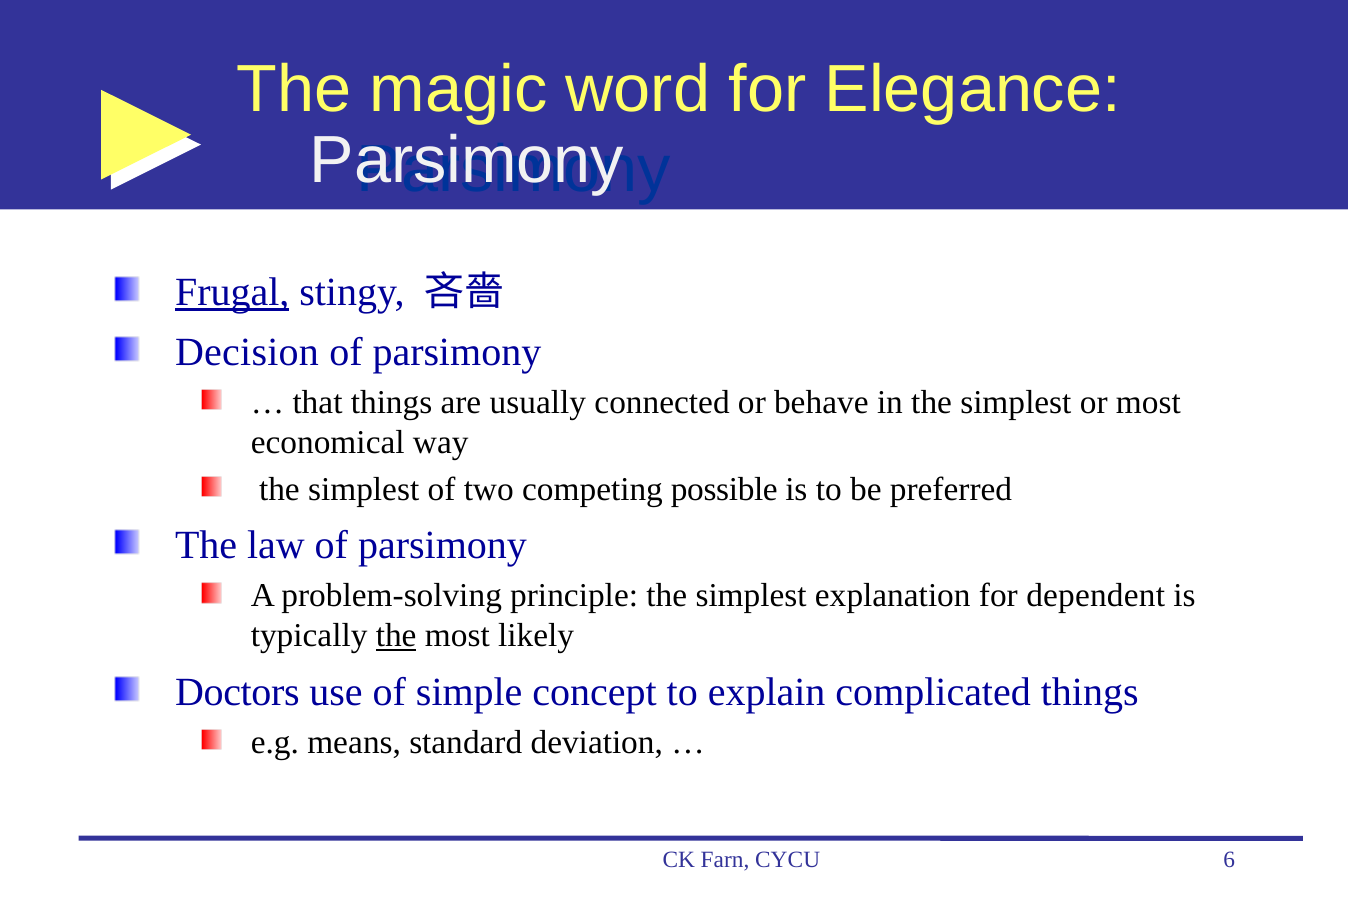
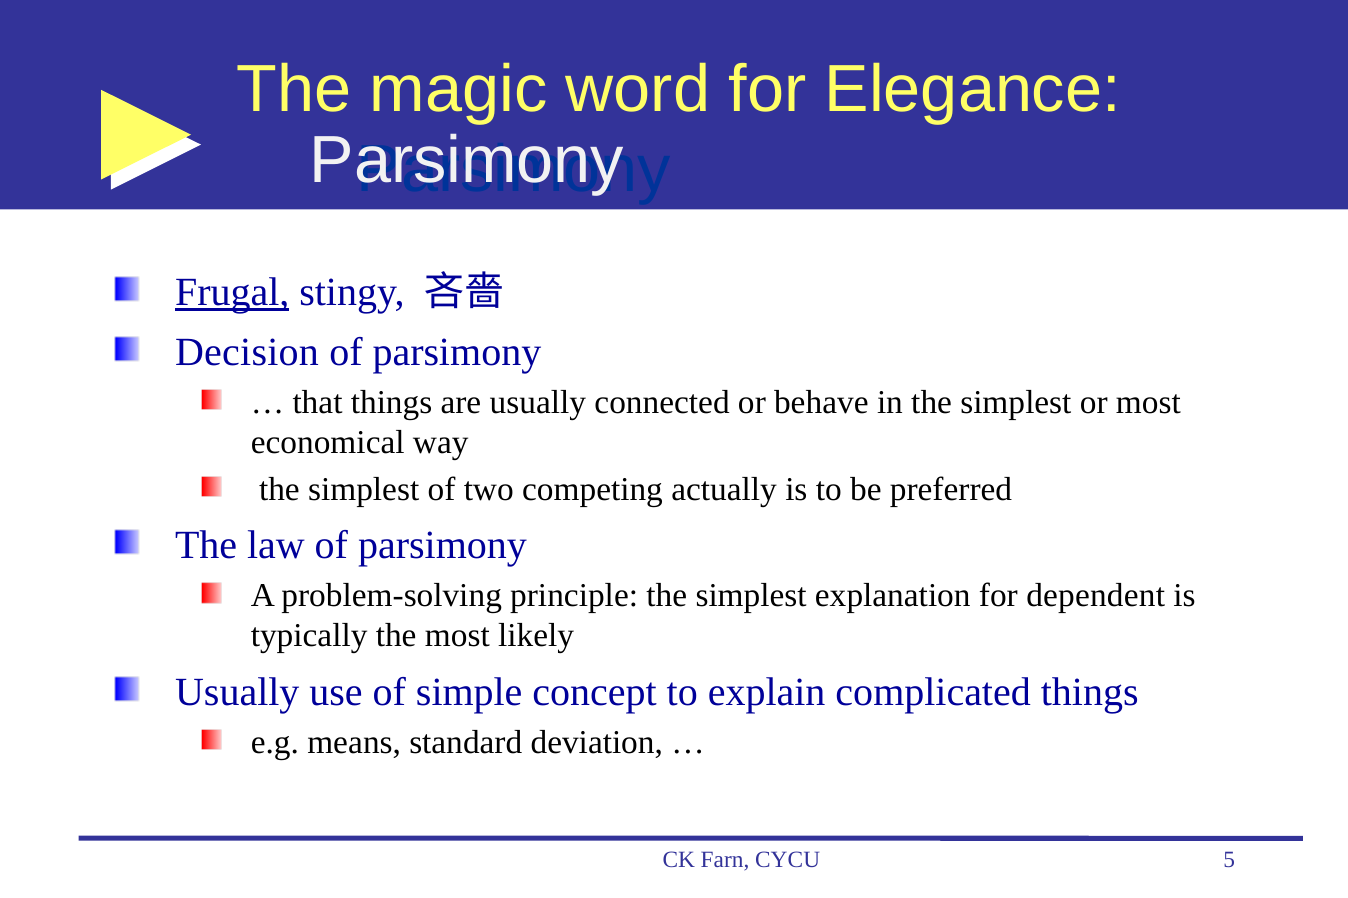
possible: possible -> actually
the at (396, 636) underline: present -> none
Doctors at (237, 692): Doctors -> Usually
6: 6 -> 5
